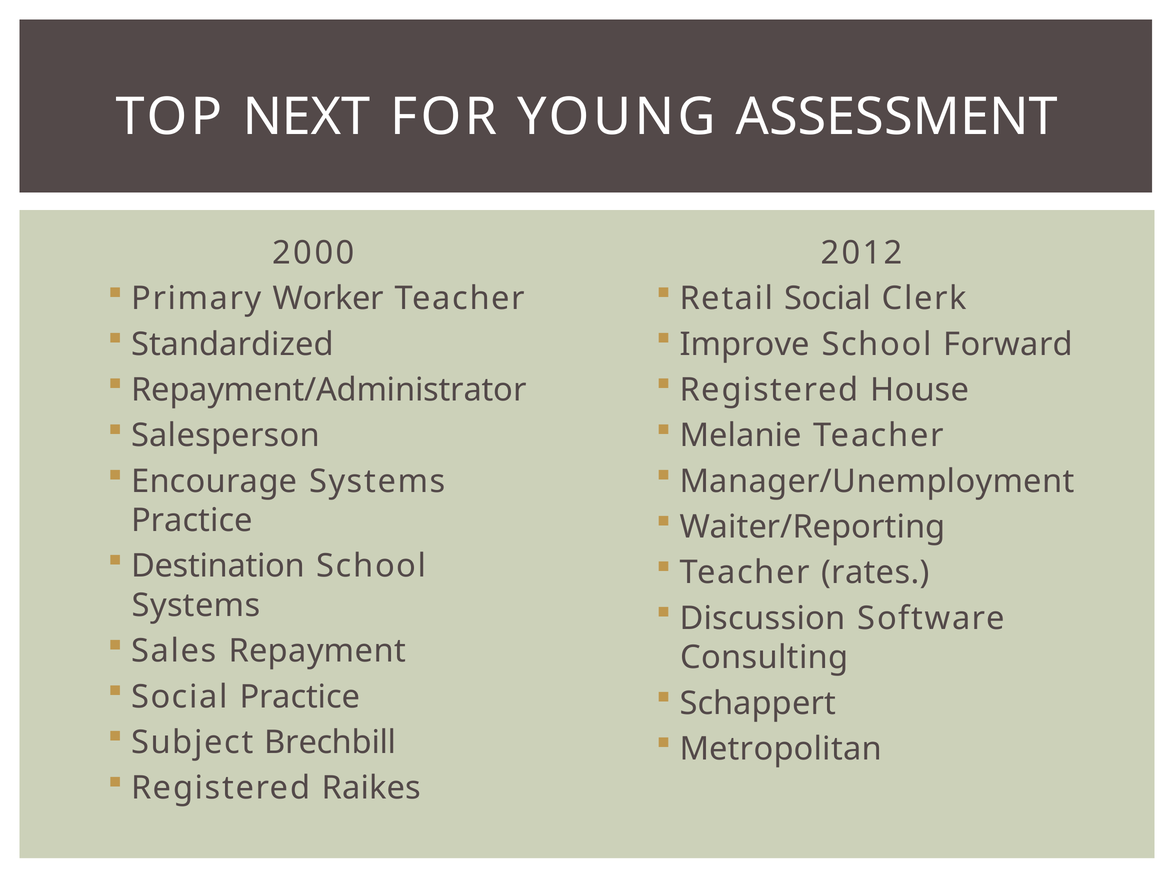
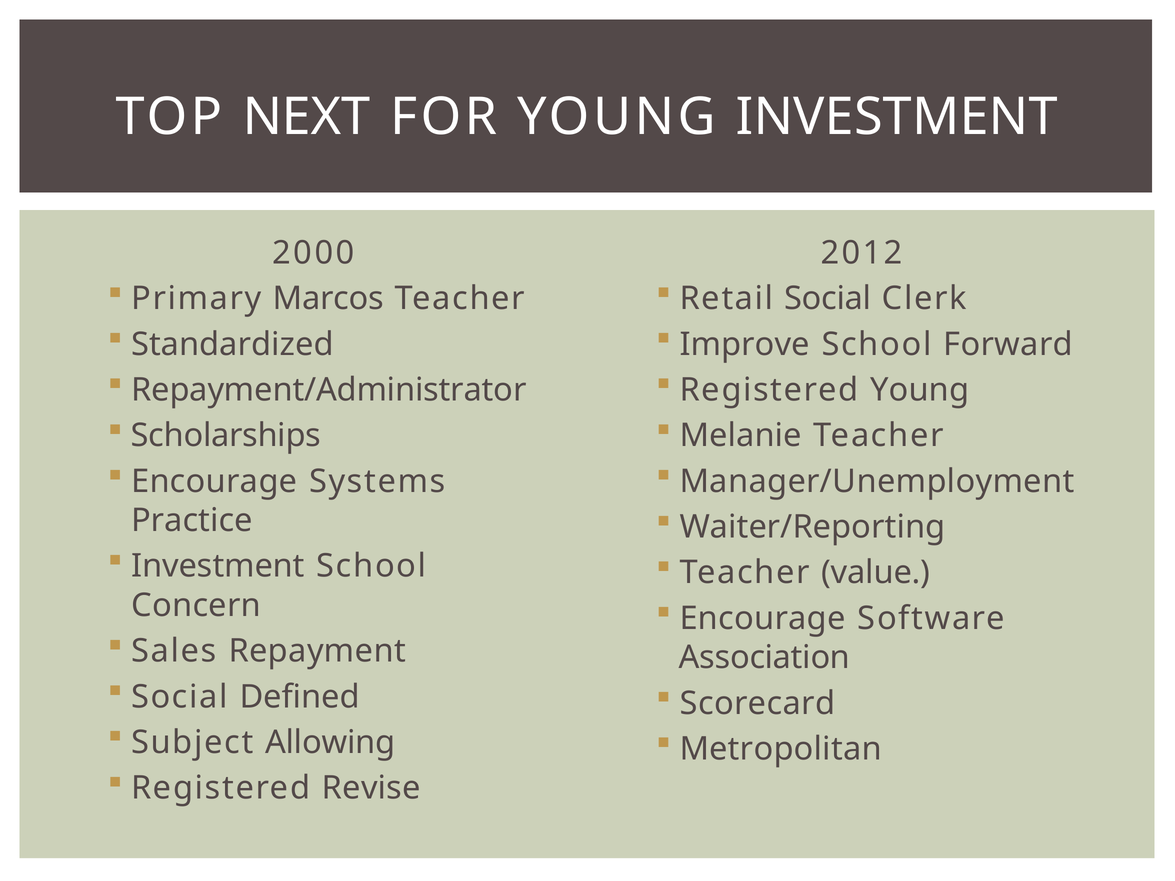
YOUNG ASSESSMENT: ASSESSMENT -> INVESTMENT
Worker: Worker -> Marcos
Registered House: House -> Young
Salesperson: Salesperson -> Scholarships
Destination at (218, 566): Destination -> Investment
rates: rates -> value
Systems at (196, 606): Systems -> Concern
Discussion at (763, 619): Discussion -> Encourage
Consulting: Consulting -> Association
Social Practice: Practice -> Defined
Schappert: Schappert -> Scorecard
Brechbill: Brechbill -> Allowing
Raikes: Raikes -> Revise
